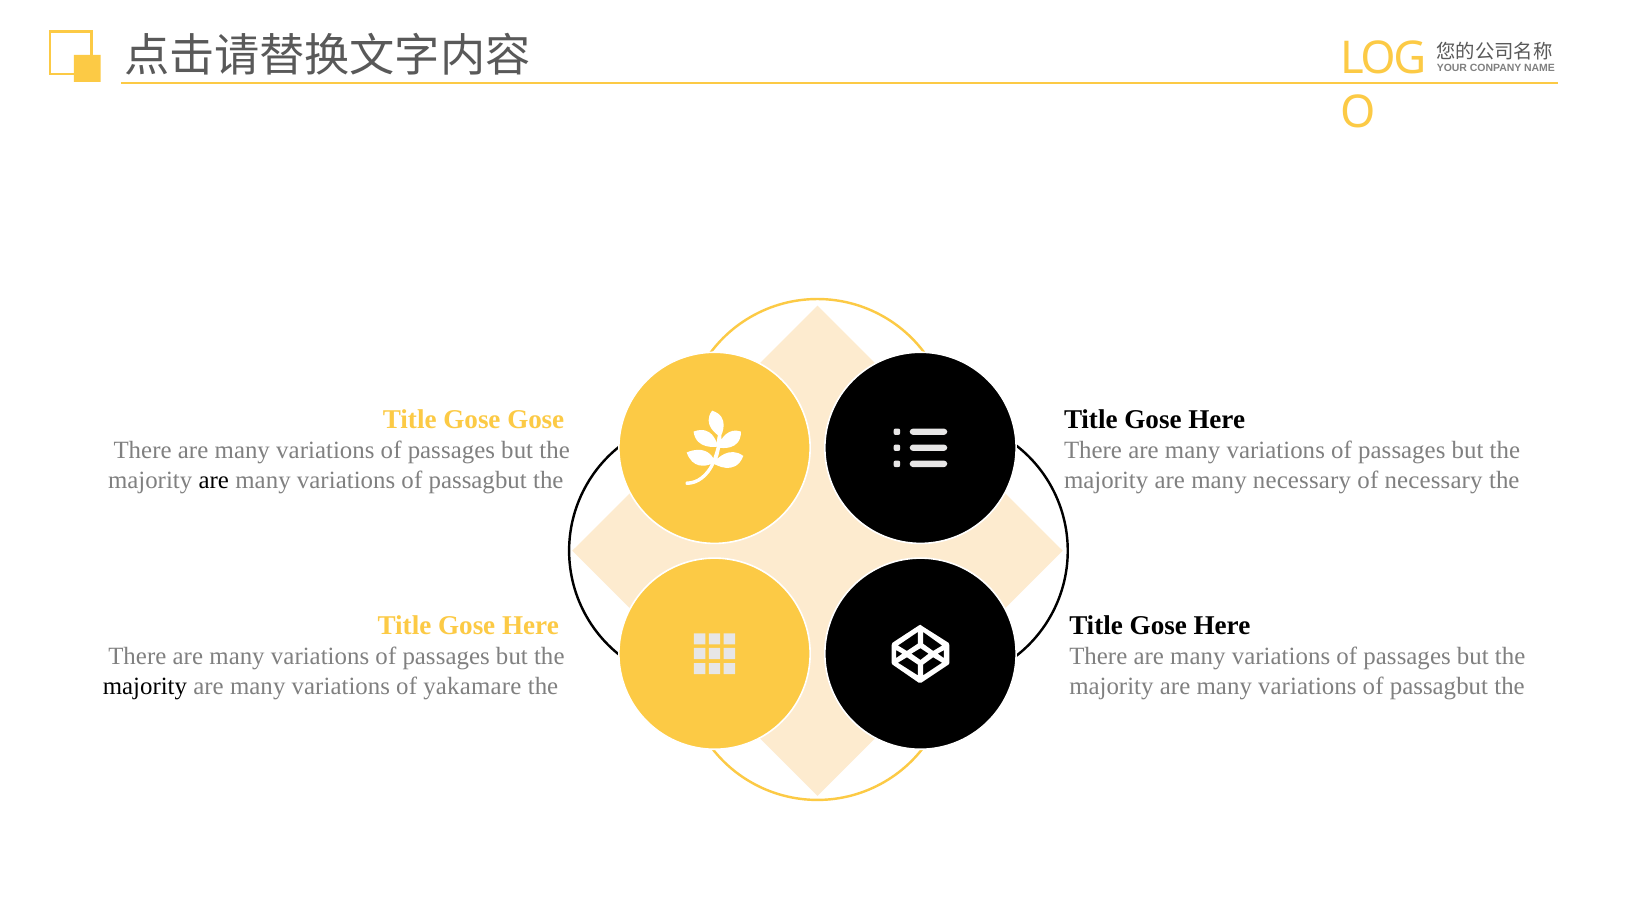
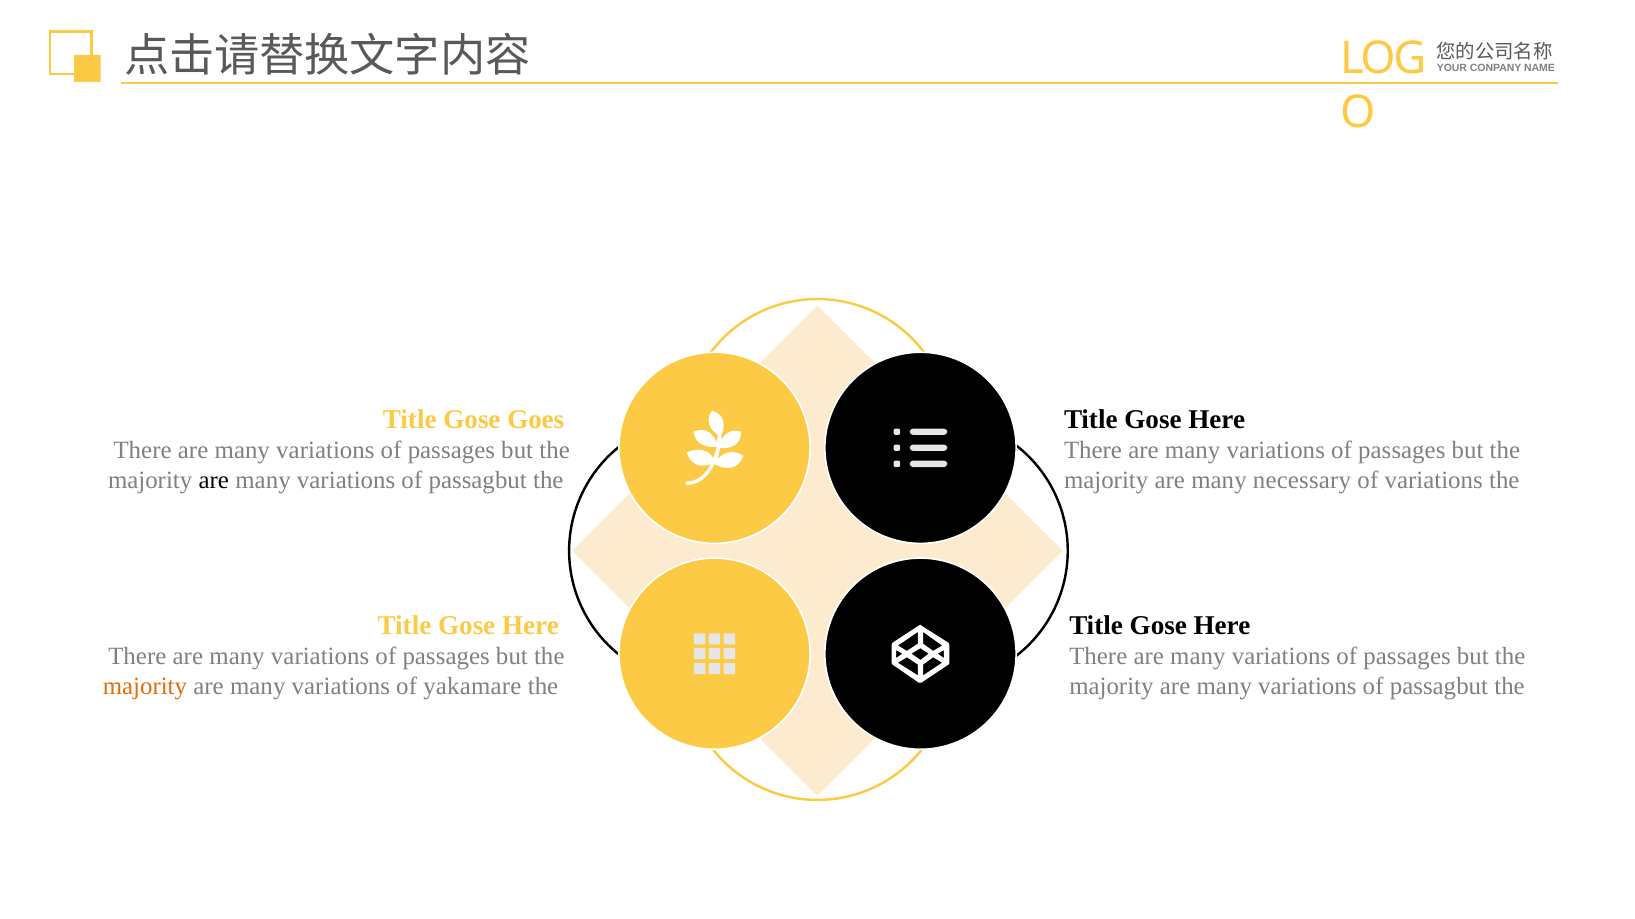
Gose Gose: Gose -> Goes
of necessary: necessary -> variations
majority at (145, 687) colour: black -> orange
